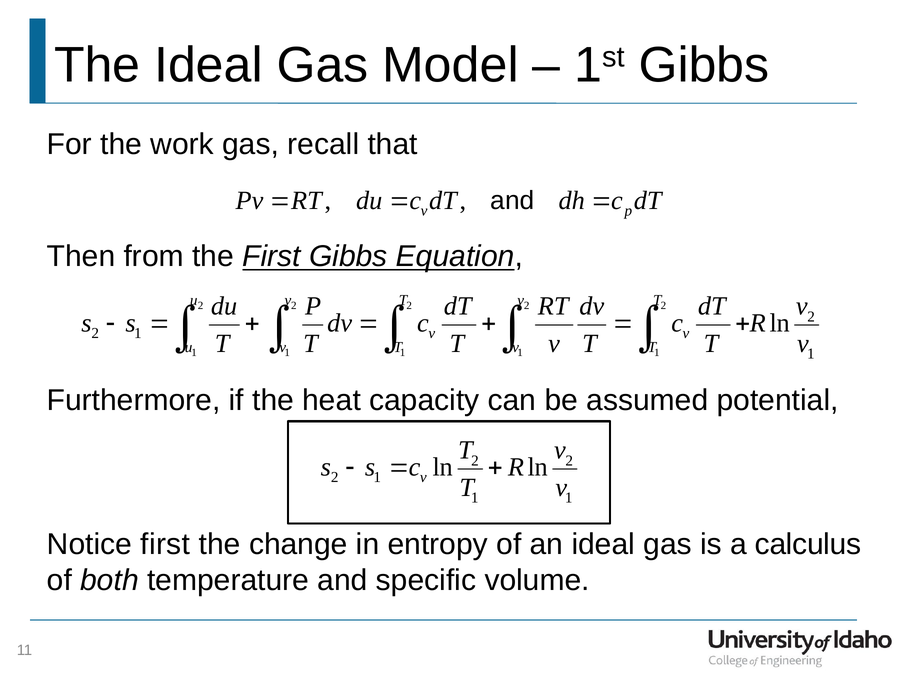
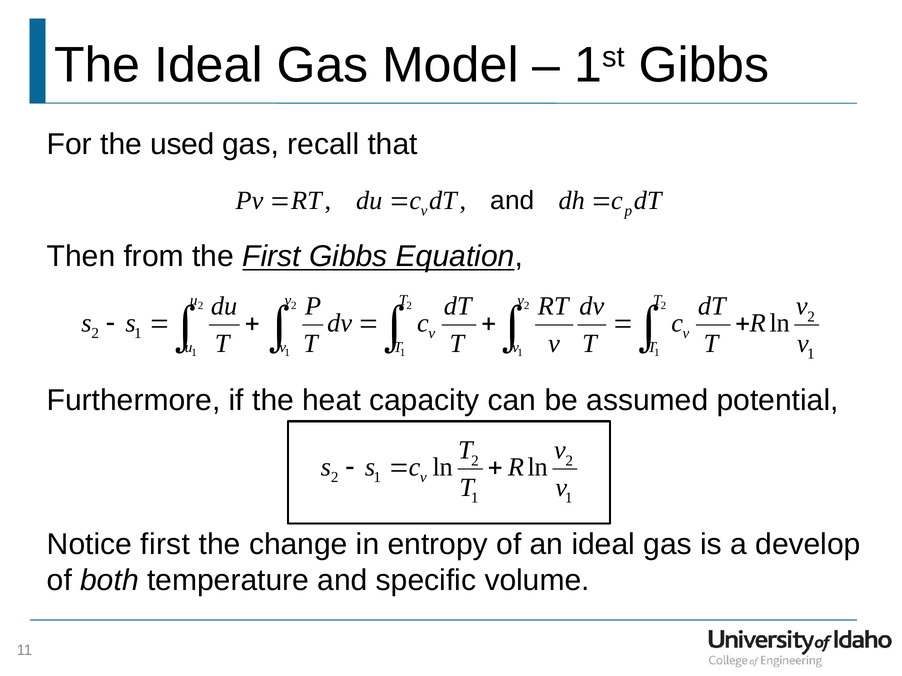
work: work -> used
calculus: calculus -> develop
